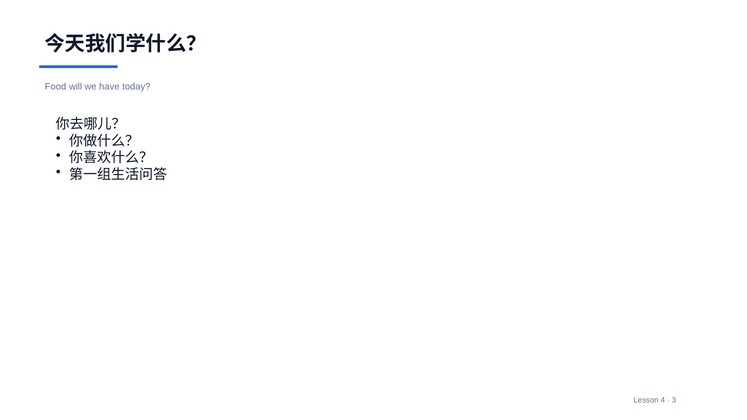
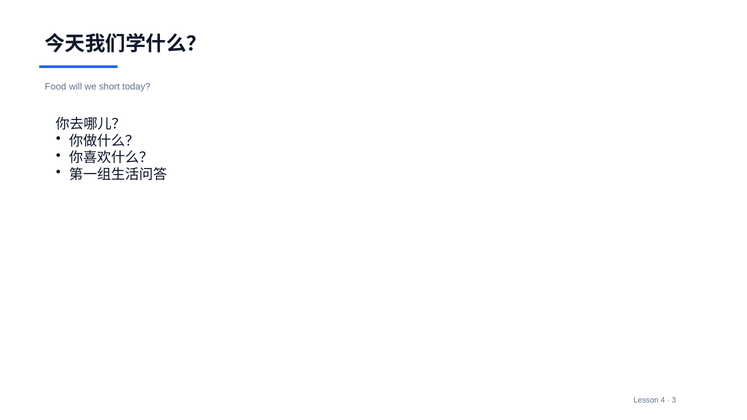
have: have -> short
